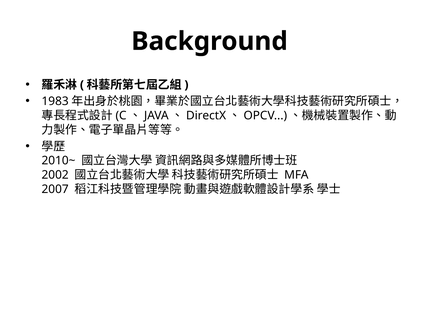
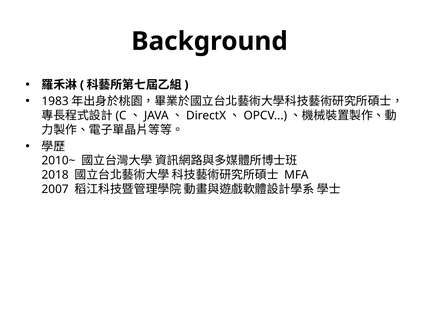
2002: 2002 -> 2018
